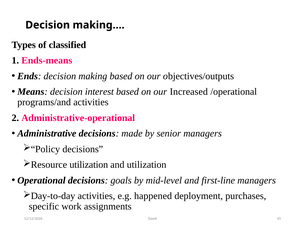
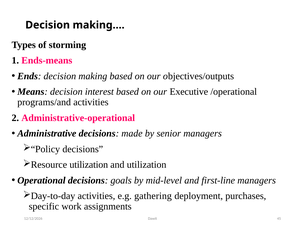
classified: classified -> storming
Increased: Increased -> Executive
happened: happened -> gathering
